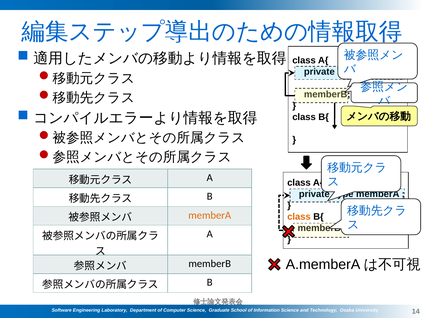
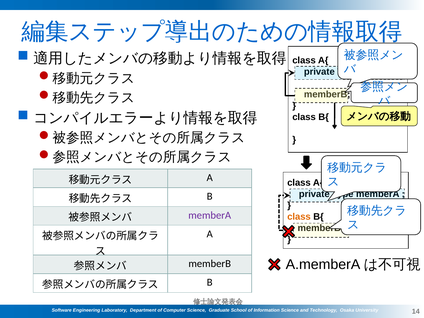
memberA at (210, 215) colour: orange -> purple
